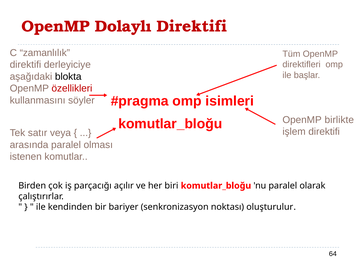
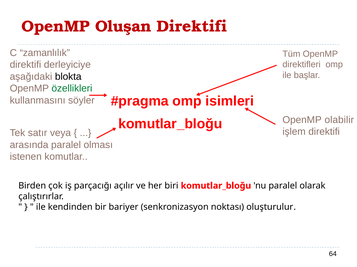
Dolaylı: Dolaylı -> Oluşan
özellikleri colour: red -> green
birlikte: birlikte -> olabilir
